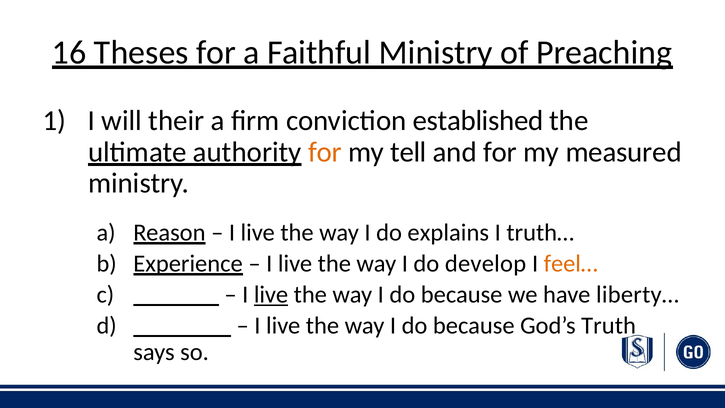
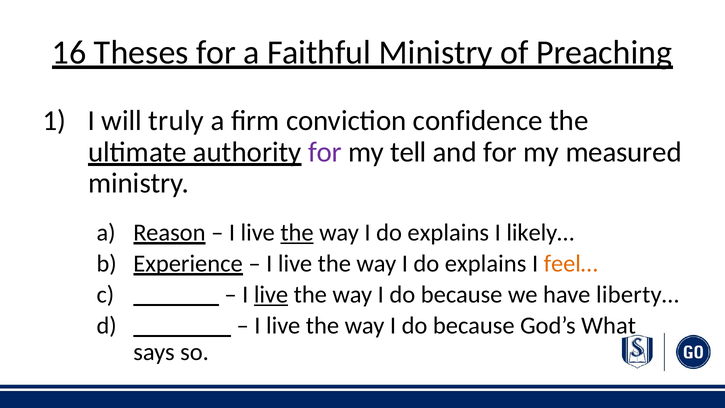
their: their -> truly
established: established -> confidence
for at (325, 152) colour: orange -> purple
the at (297, 233) underline: none -> present
truth…: truth… -> likely…
develop at (486, 263): develop -> explains
Truth: Truth -> What
